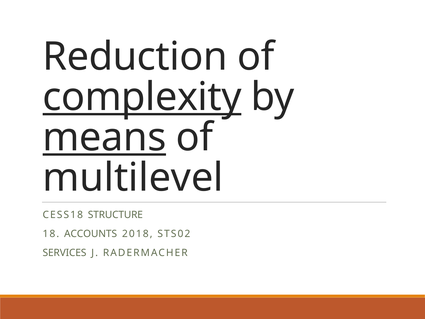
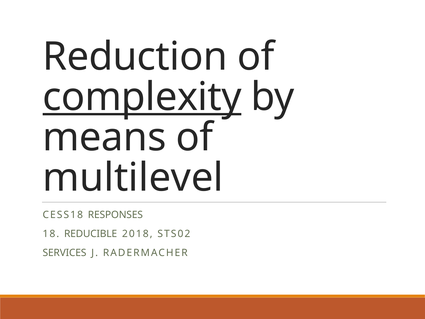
means underline: present -> none
STRUCTURE: STRUCTURE -> RESPONSES
ACCOUNTS: ACCOUNTS -> REDUCIBLE
